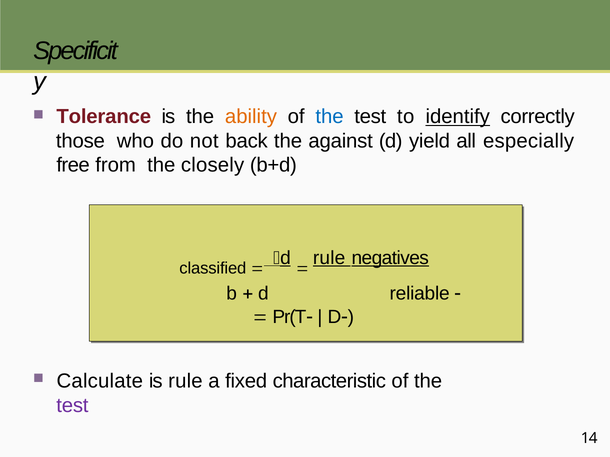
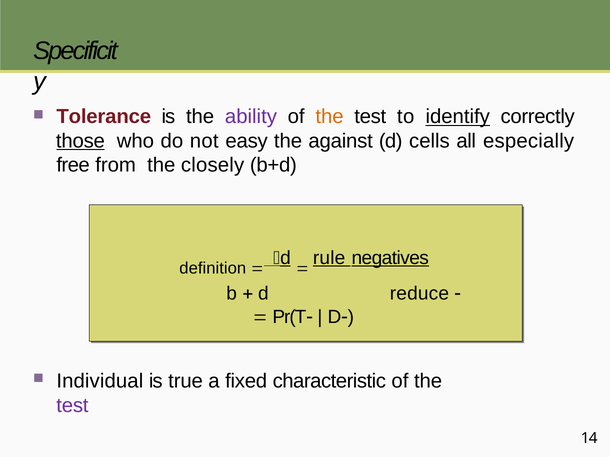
ability colour: orange -> purple
the at (330, 117) colour: blue -> orange
those underline: none -> present
back: back -> easy
yield: yield -> cells
classified: classified -> definition
reliable: reliable -> reduce
Calculate: Calculate -> Individual
is rule: rule -> true
